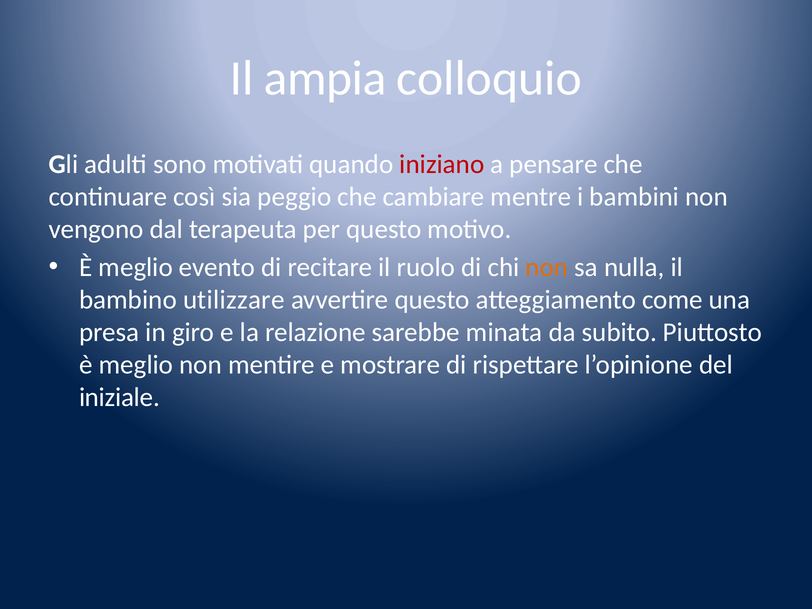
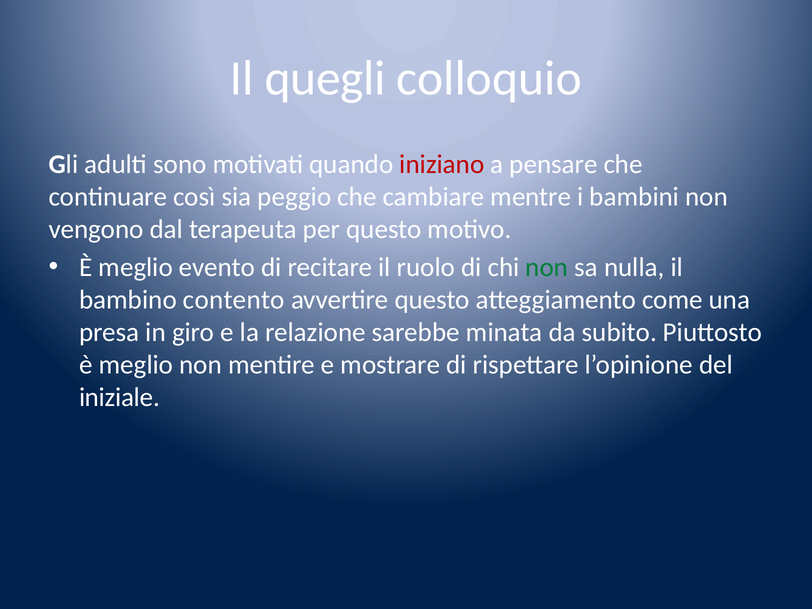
ampia: ampia -> quegli
non at (547, 267) colour: orange -> green
utilizzare: utilizzare -> contento
